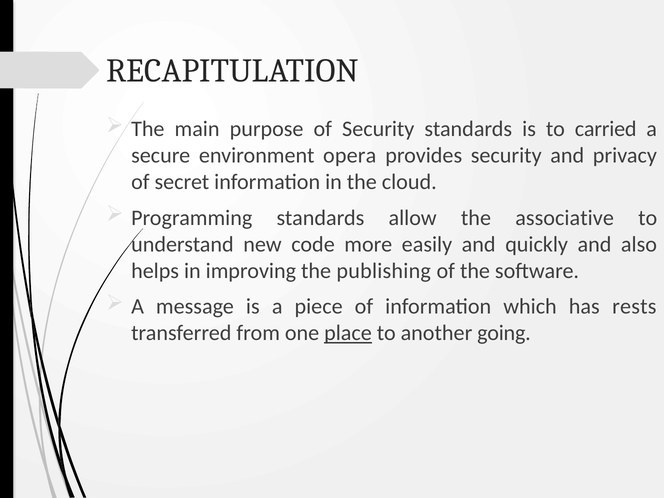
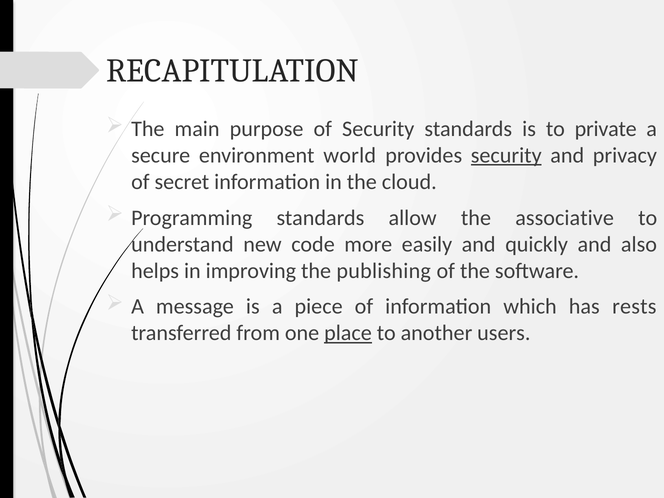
carried: carried -> private
opera: opera -> world
security at (506, 155) underline: none -> present
going: going -> users
